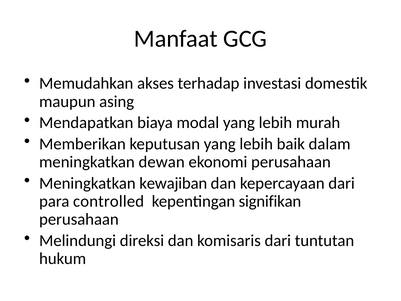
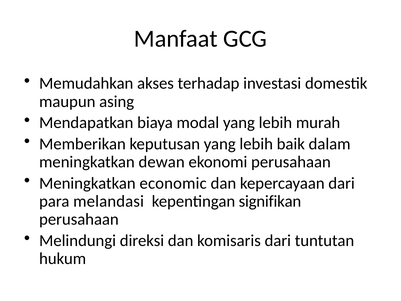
kewajiban: kewajiban -> economic
controlled: controlled -> melandasi
